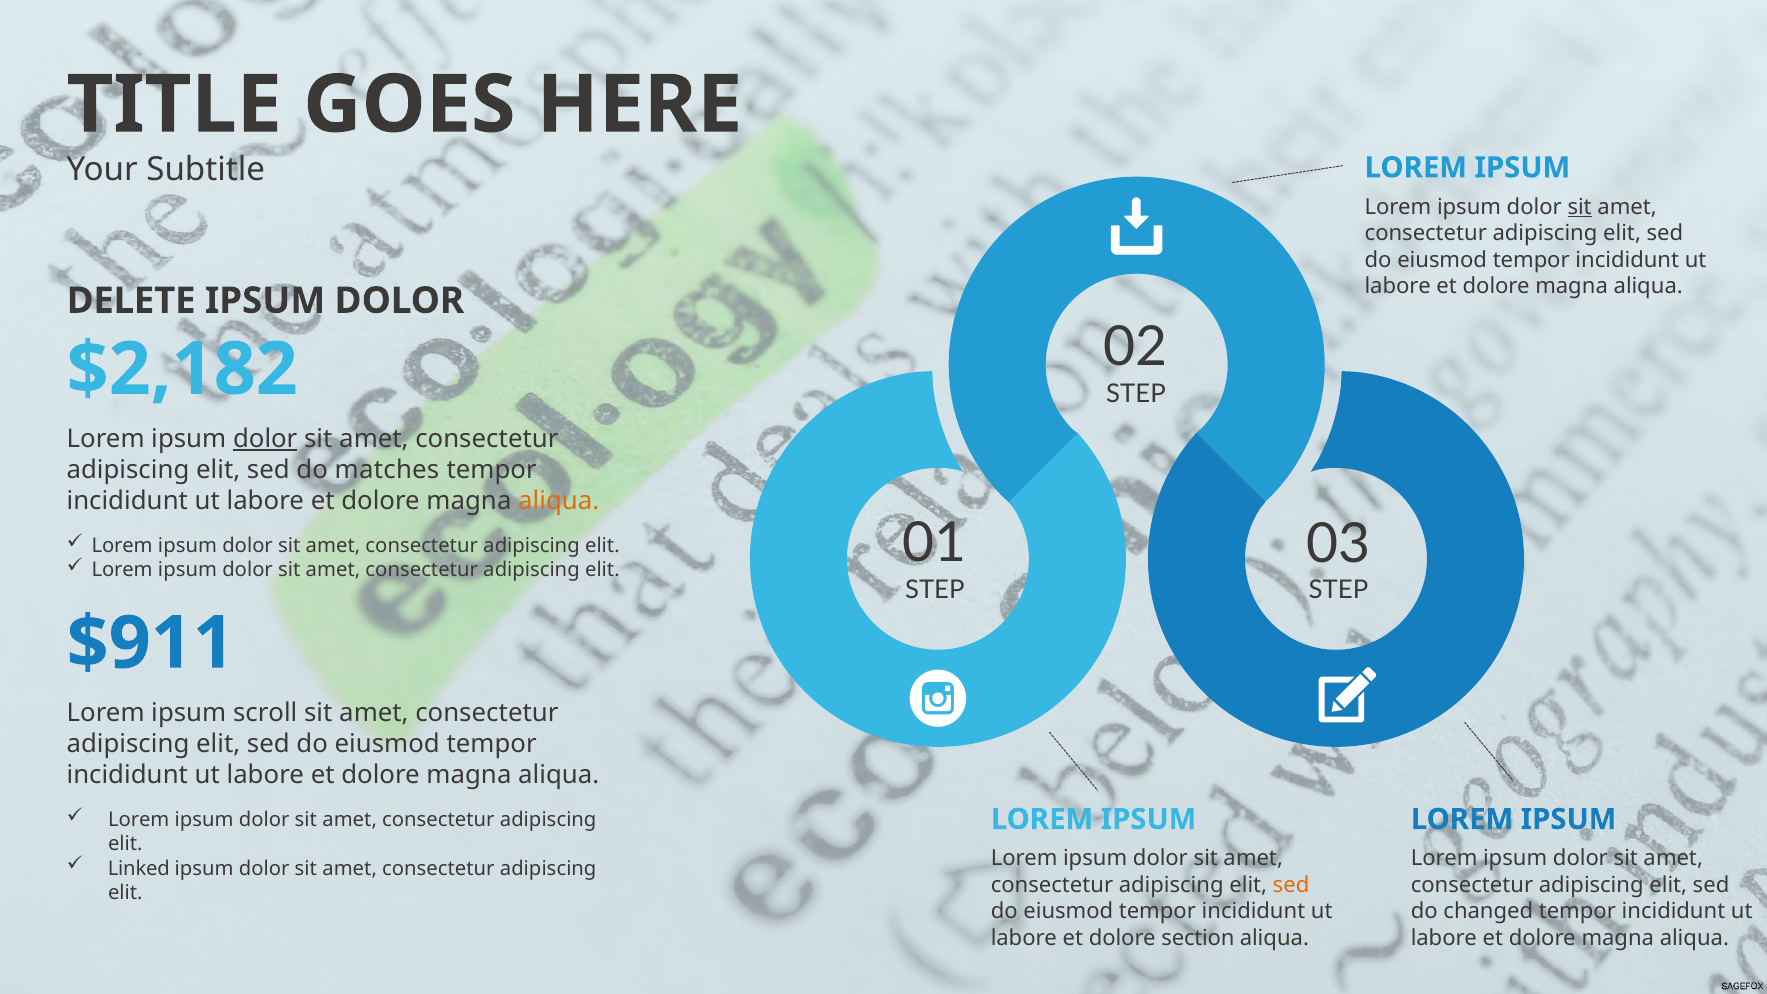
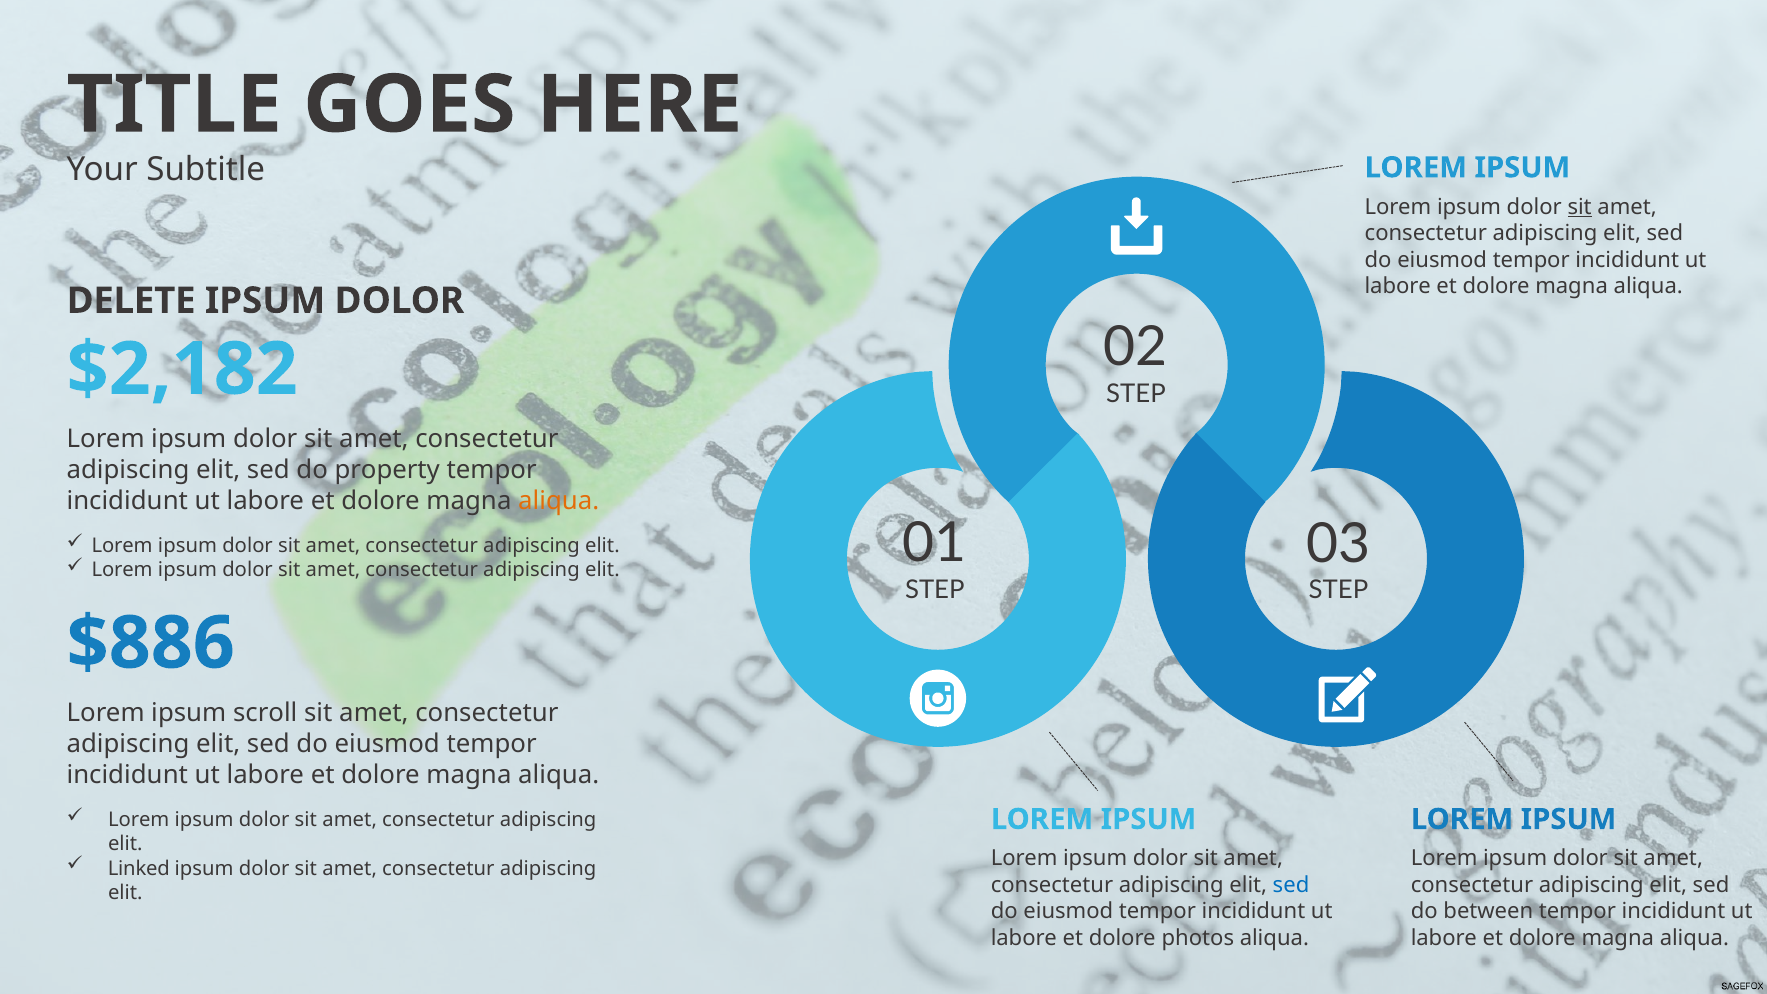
dolor at (265, 439) underline: present -> none
matches: matches -> property
$911: $911 -> $886
sed at (1291, 885) colour: orange -> blue
changed: changed -> between
section: section -> photos
